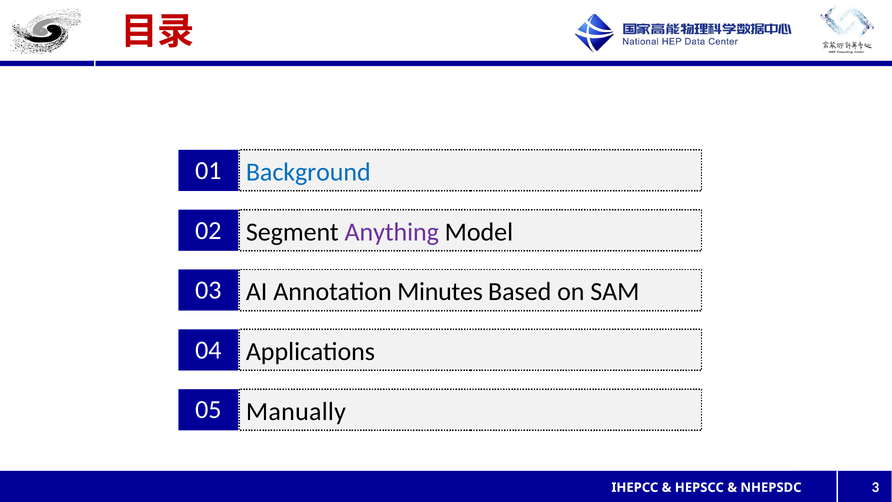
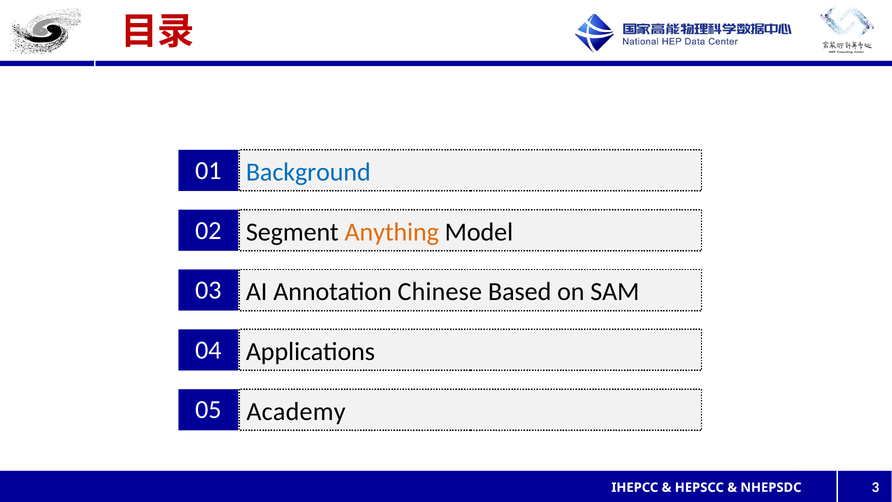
Anything colour: purple -> orange
Minutes: Minutes -> Chinese
Manually: Manually -> Academy
